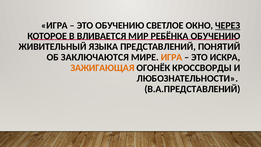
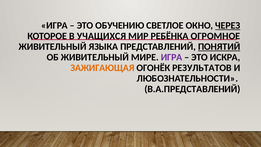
ВЛИВАЕТСЯ: ВЛИВАЕТСЯ -> УЧАЩИХСЯ
РЕБЁНКА ОБУЧЕНИЮ: ОБУЧЕНИЮ -> ОГРОМНОЕ
ПОНЯТИЙ underline: none -> present
ОБ ЗАКЛЮЧАЮТСЯ: ЗАКЛЮЧАЮТСЯ -> ЖИВИТЕЛЬНЫЙ
ИГРА at (172, 57) colour: orange -> purple
КРОССВОРДЫ: КРОССВОРДЫ -> РЕЗУЛЬТАТОВ
